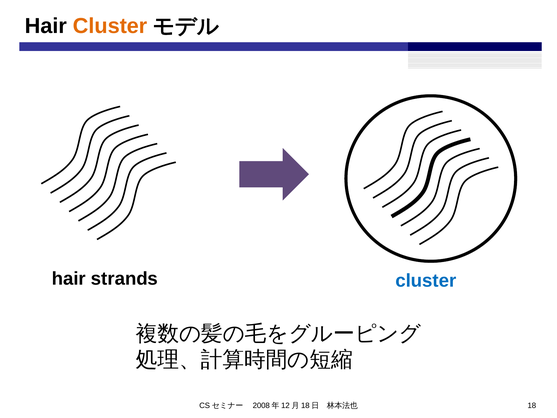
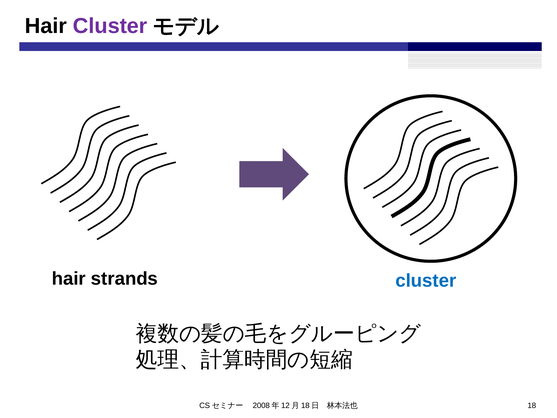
Cluster at (110, 26) colour: orange -> purple
